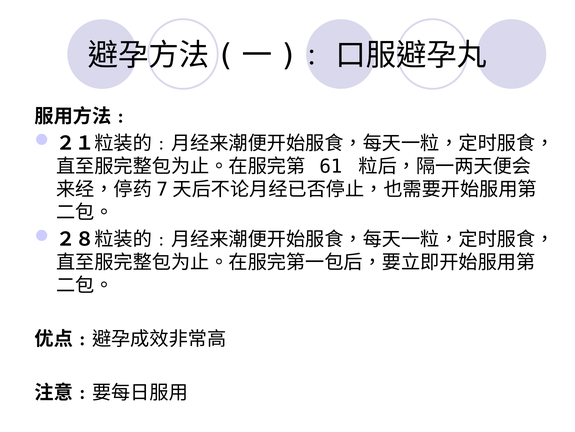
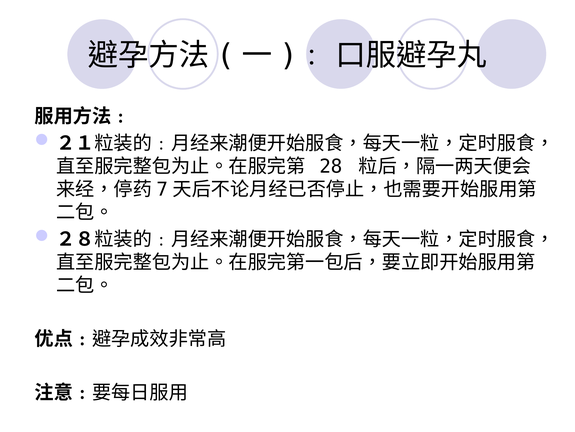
61: 61 -> 28
